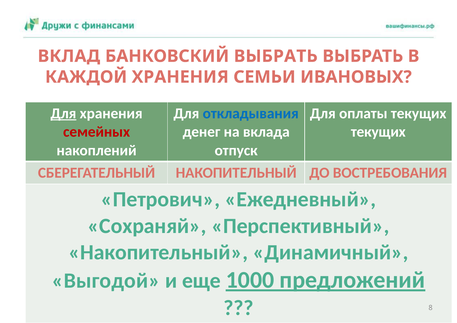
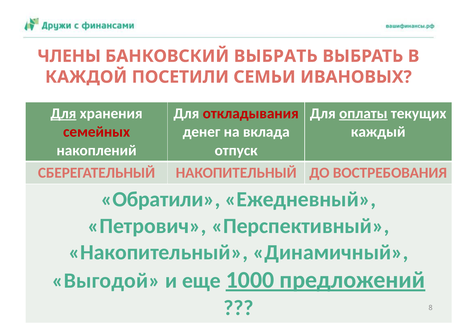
ВКЛАД: ВКЛАД -> ЧЛЕНЫ
КАЖДОЙ ХРАНЕНИЯ: ХРАНЕНИЯ -> ПОСЕТИЛИ
откладывания colour: blue -> red
оплаты underline: none -> present
текущих at (378, 132): текущих -> каждый
Петрович: Петрович -> Обратили
Сохраняй: Сохраняй -> Петрович
